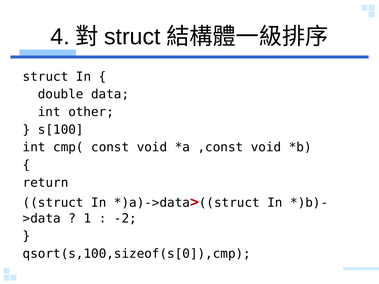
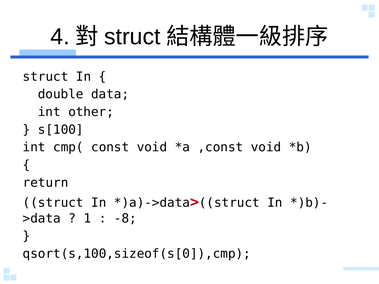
-2: -2 -> -8
